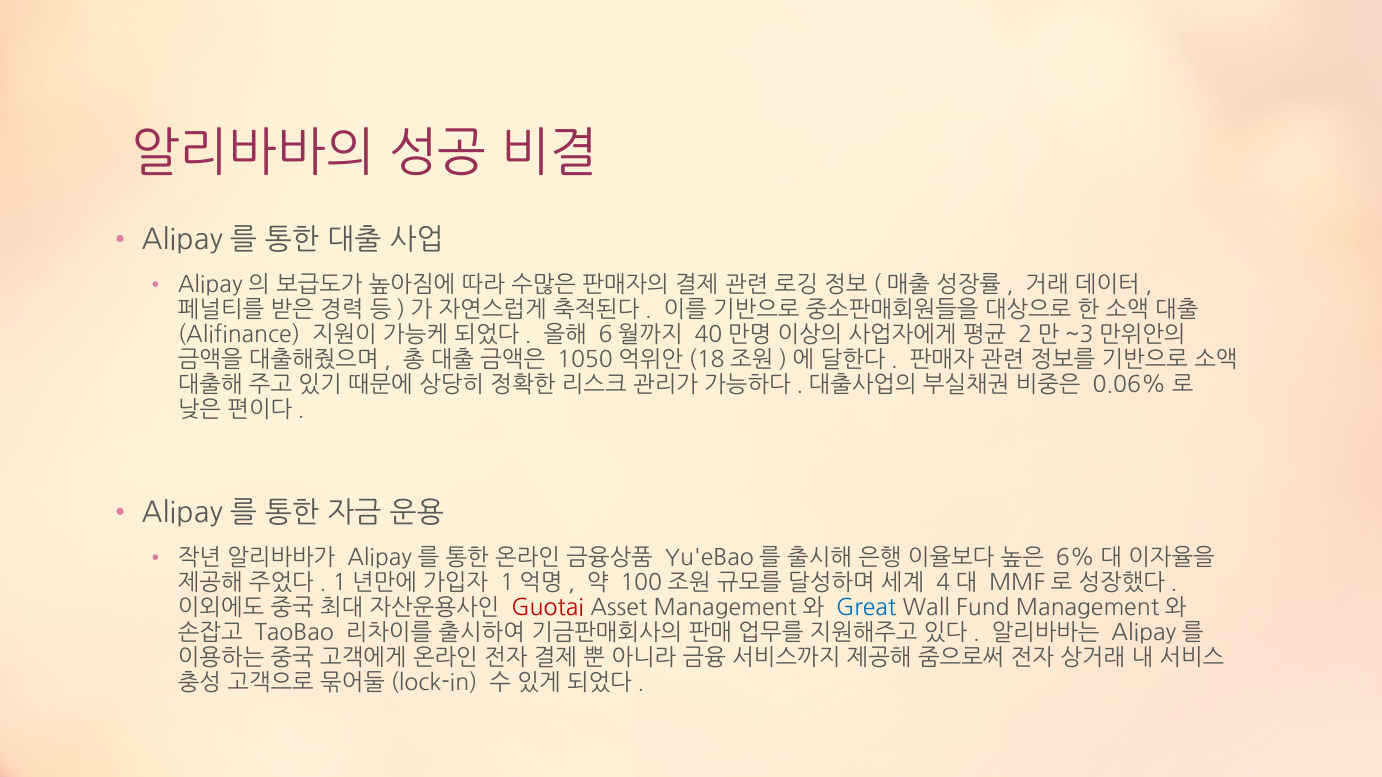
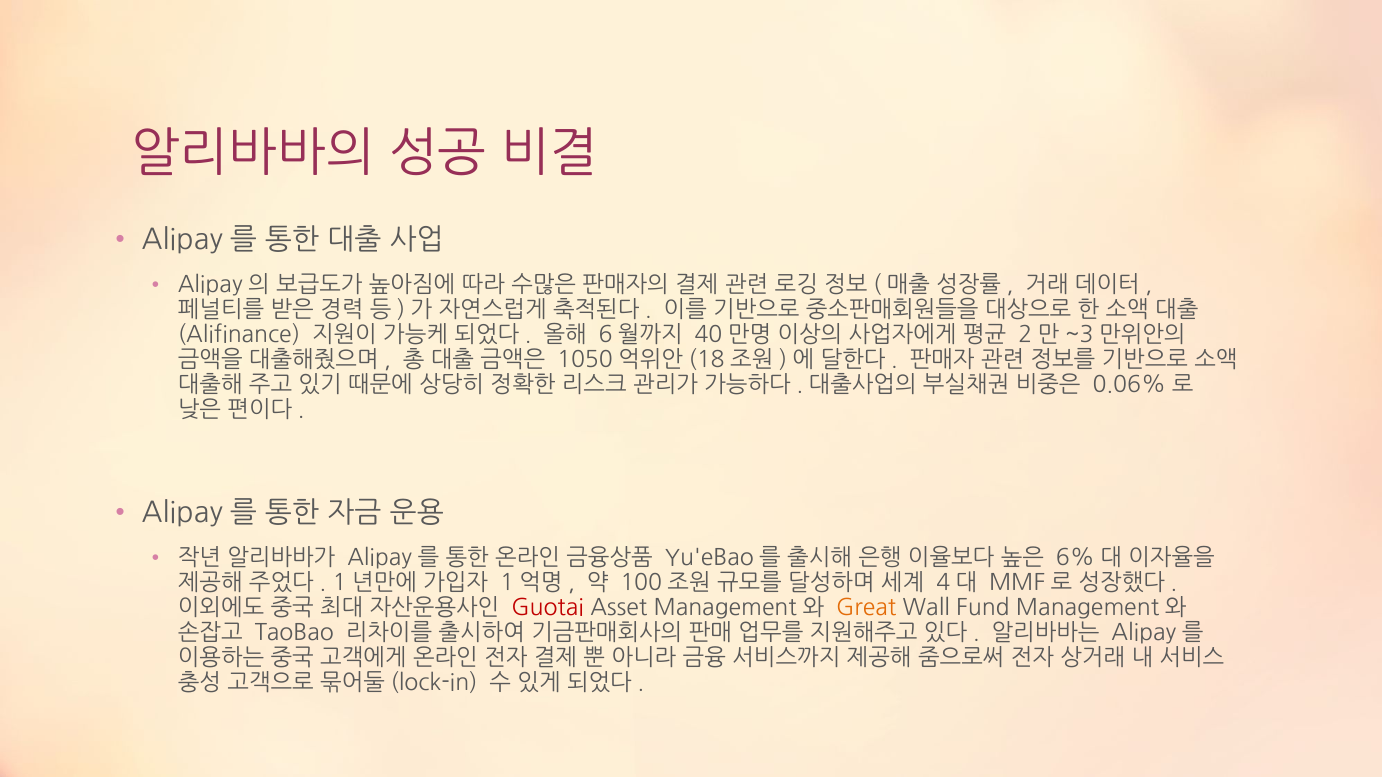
Great colour: blue -> orange
